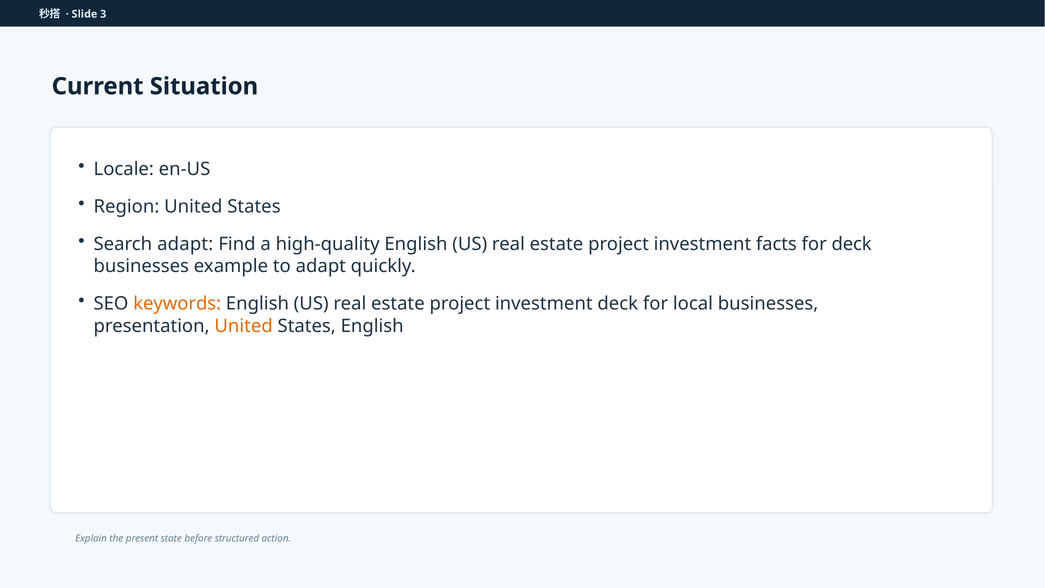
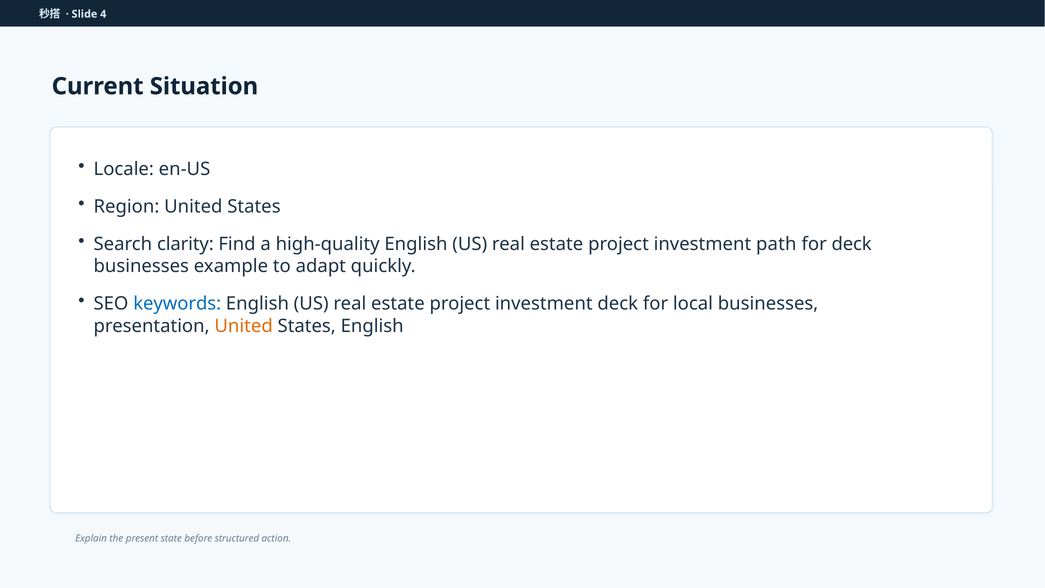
3: 3 -> 4
Search adapt: adapt -> clarity
facts: facts -> path
keywords colour: orange -> blue
